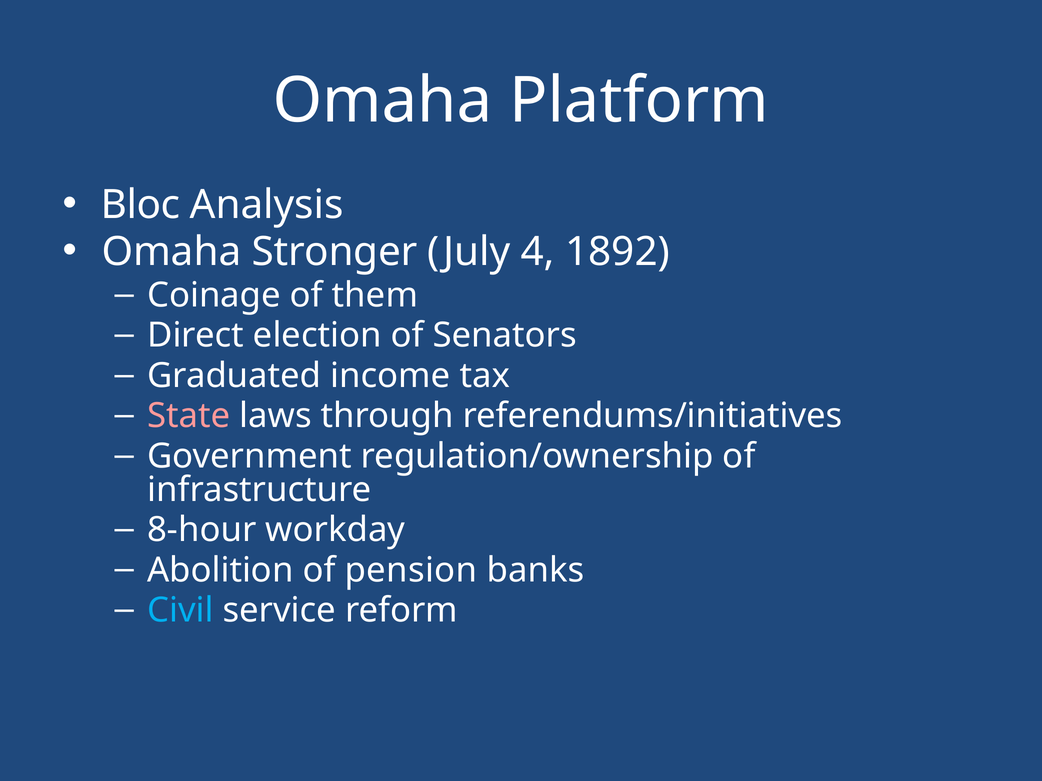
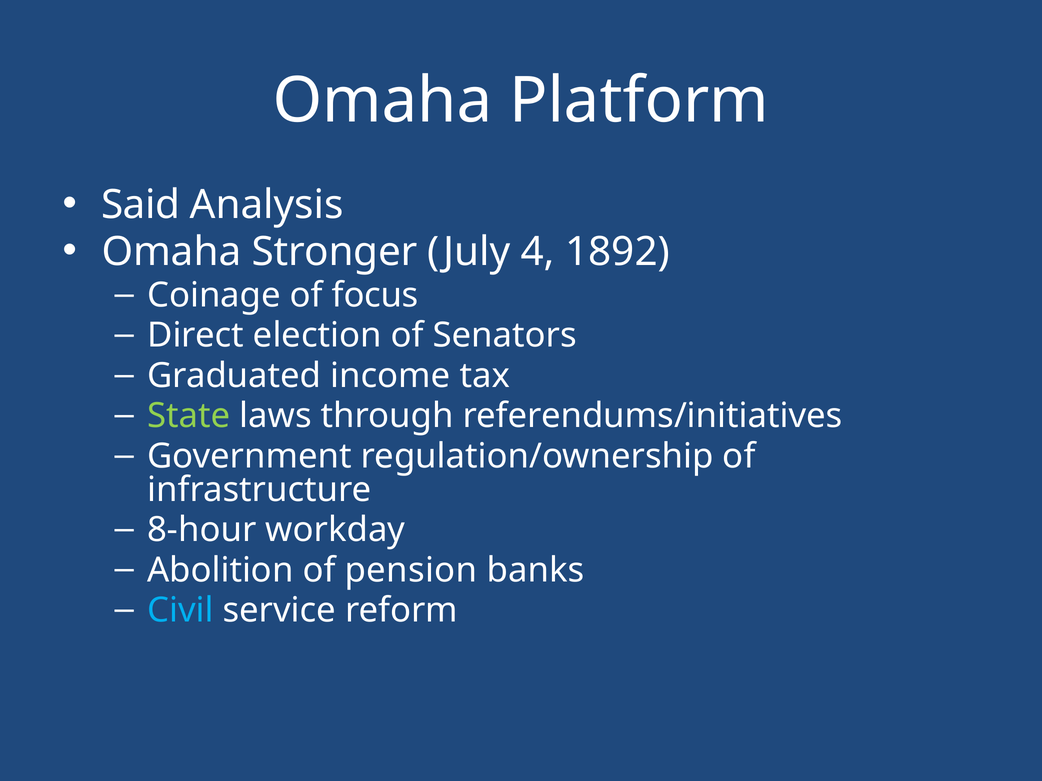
Bloc: Bloc -> Said
them: them -> focus
State colour: pink -> light green
